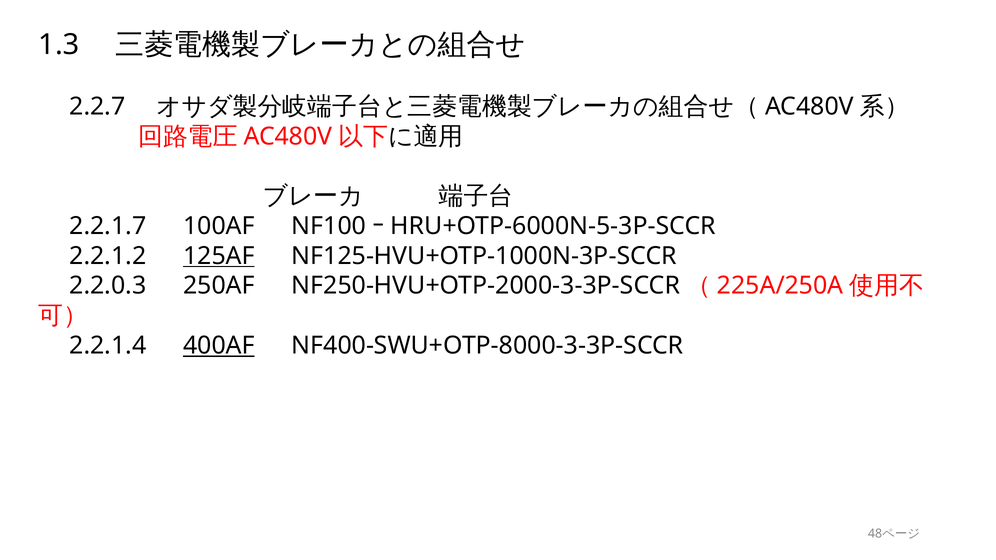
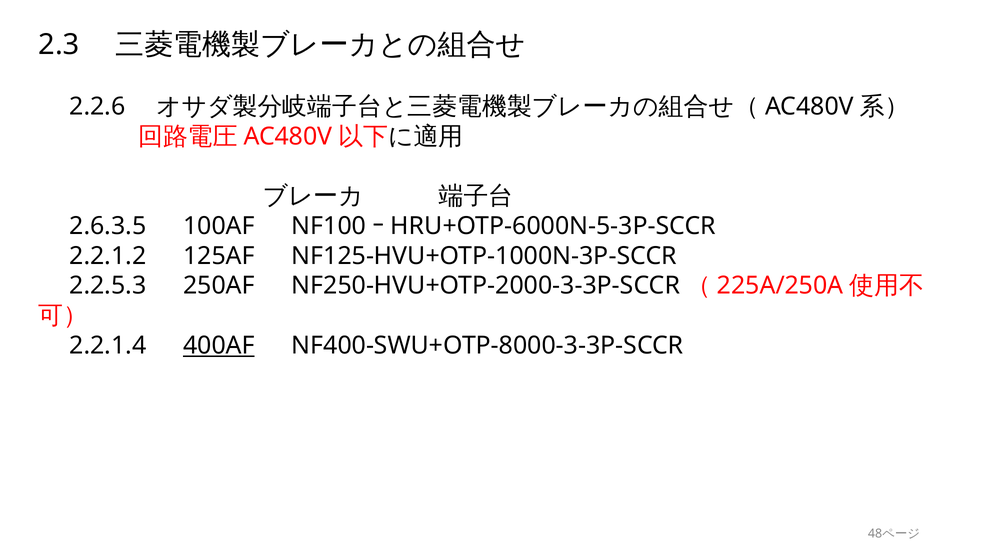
1.3: 1.3 -> 2.3
2.2.7: 2.2.7 -> 2.2.6
2.2.1.7: 2.2.1.7 -> 2.6.3.5
125AF underline: present -> none
2.2.0.3: 2.2.0.3 -> 2.2.5.3
